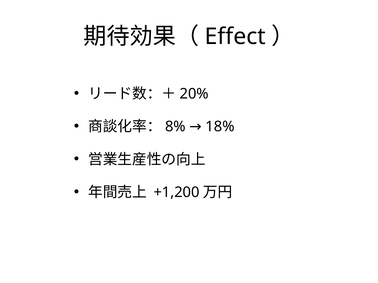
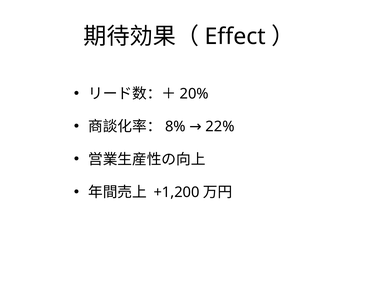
18%: 18% -> 22%
